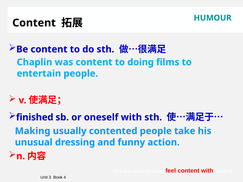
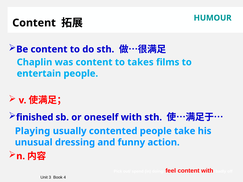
doing: doing -> takes
Making: Making -> Playing
